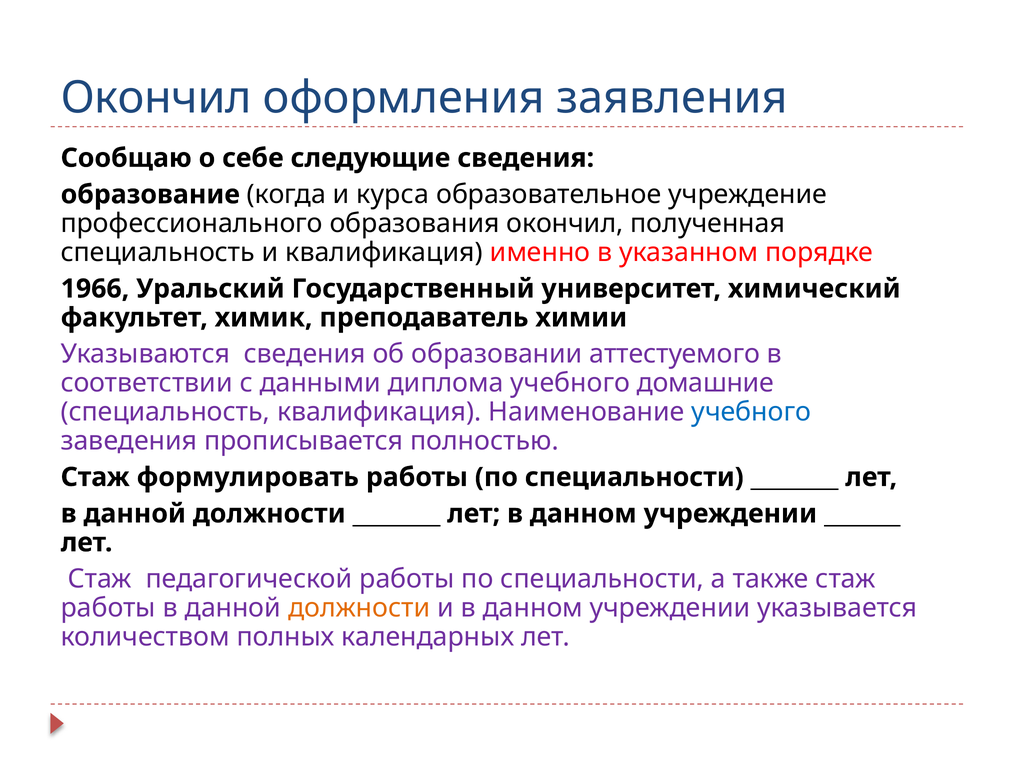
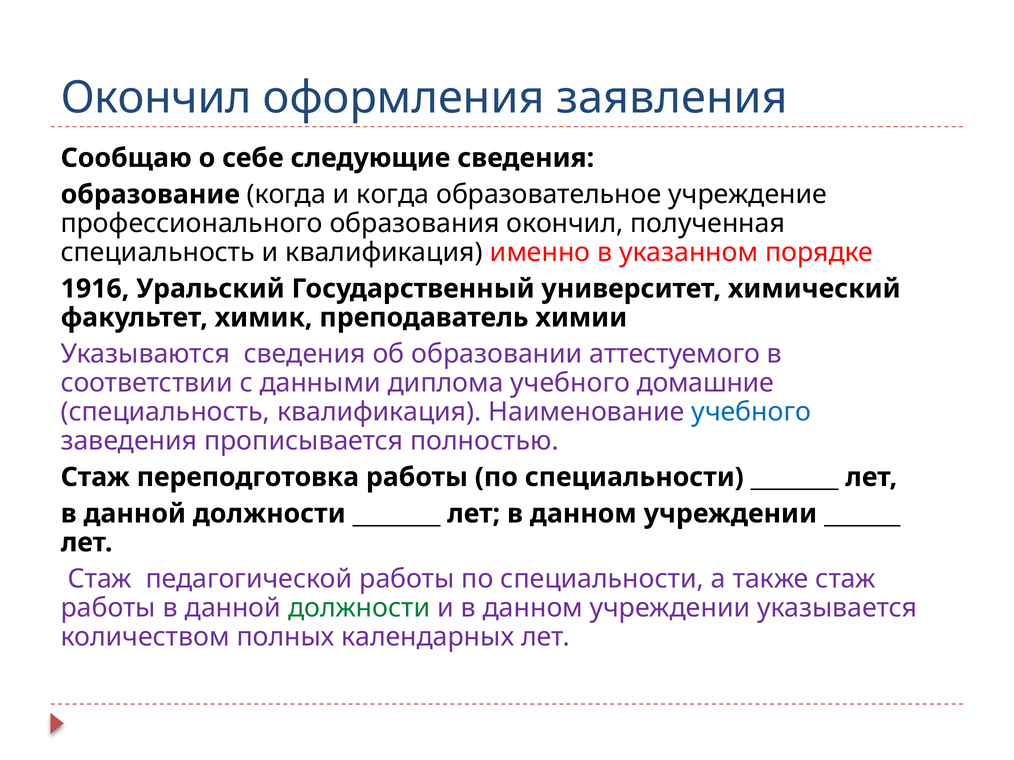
и курса: курса -> когда
1966: 1966 -> 1916
формулировать: формулировать -> переподготовка
должности at (359, 608) colour: orange -> green
